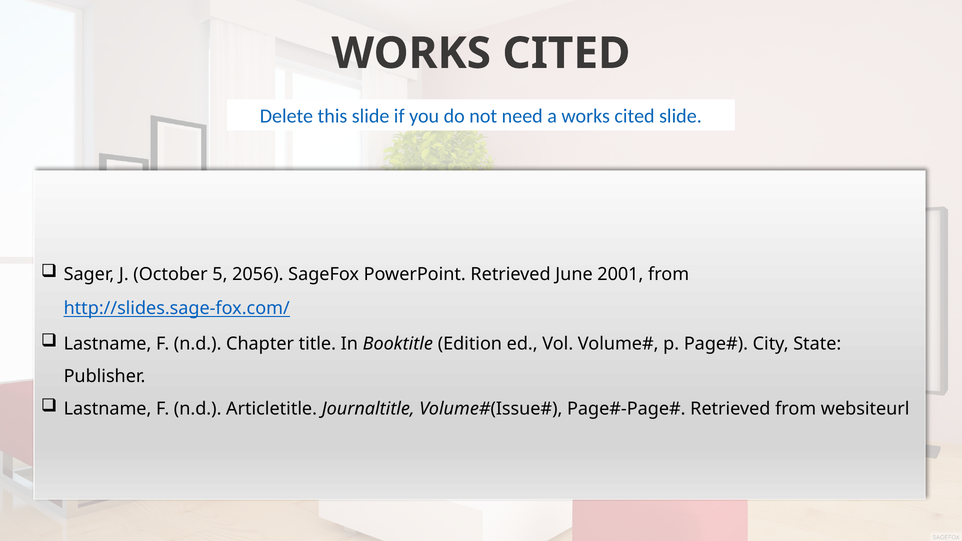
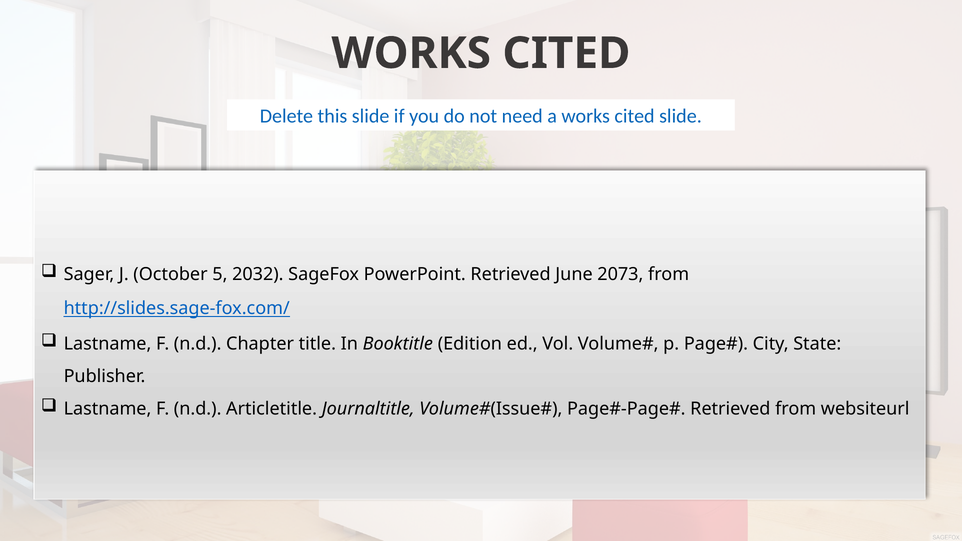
2056: 2056 -> 2032
2001: 2001 -> 2073
